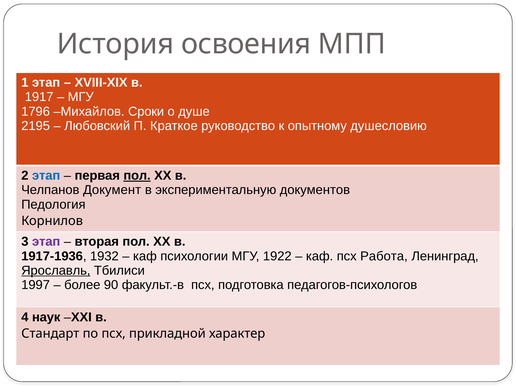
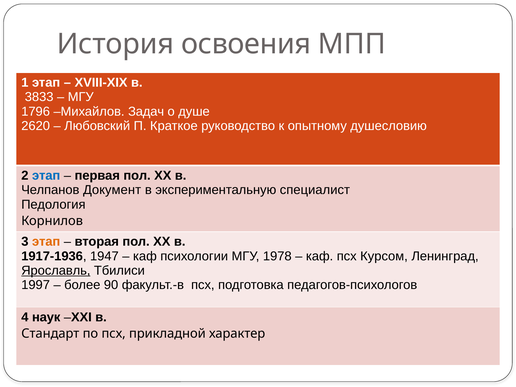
1917: 1917 -> 3833
Сроки: Сроки -> Задач
2195: 2195 -> 2620
пол at (137, 176) underline: present -> none
документов: документов -> специалист
этап at (46, 242) colour: purple -> orange
1932: 1932 -> 1947
1922: 1922 -> 1978
Работа: Работа -> Курсом
